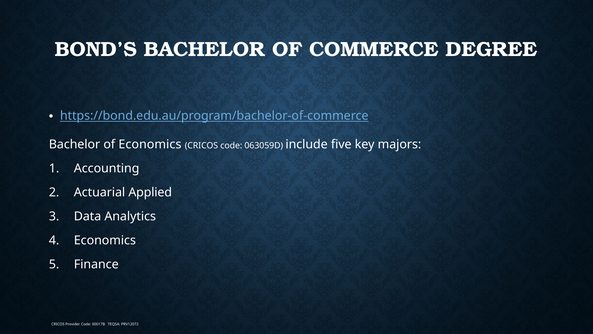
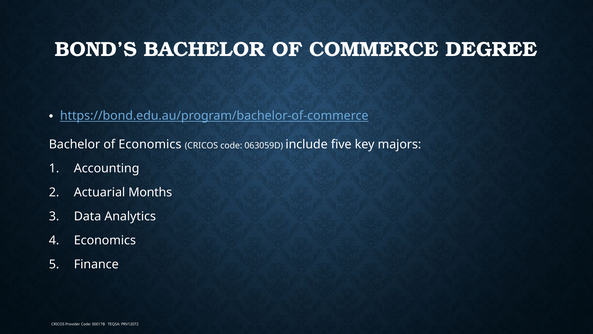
Applied: Applied -> Months
